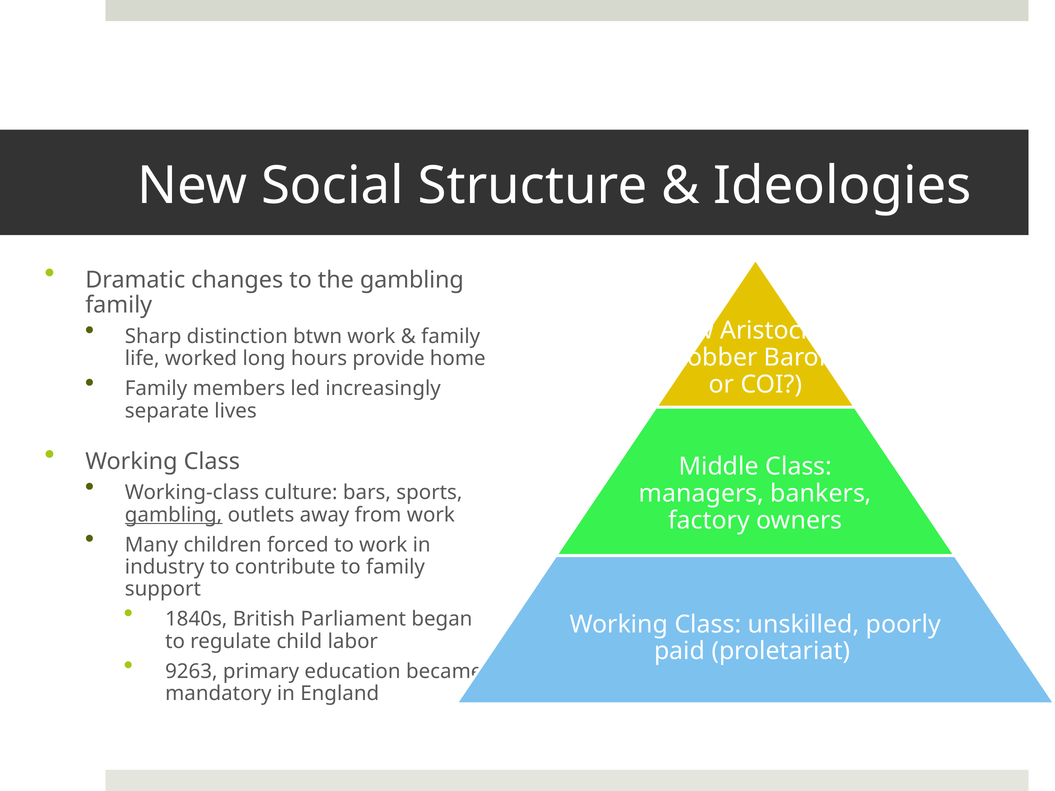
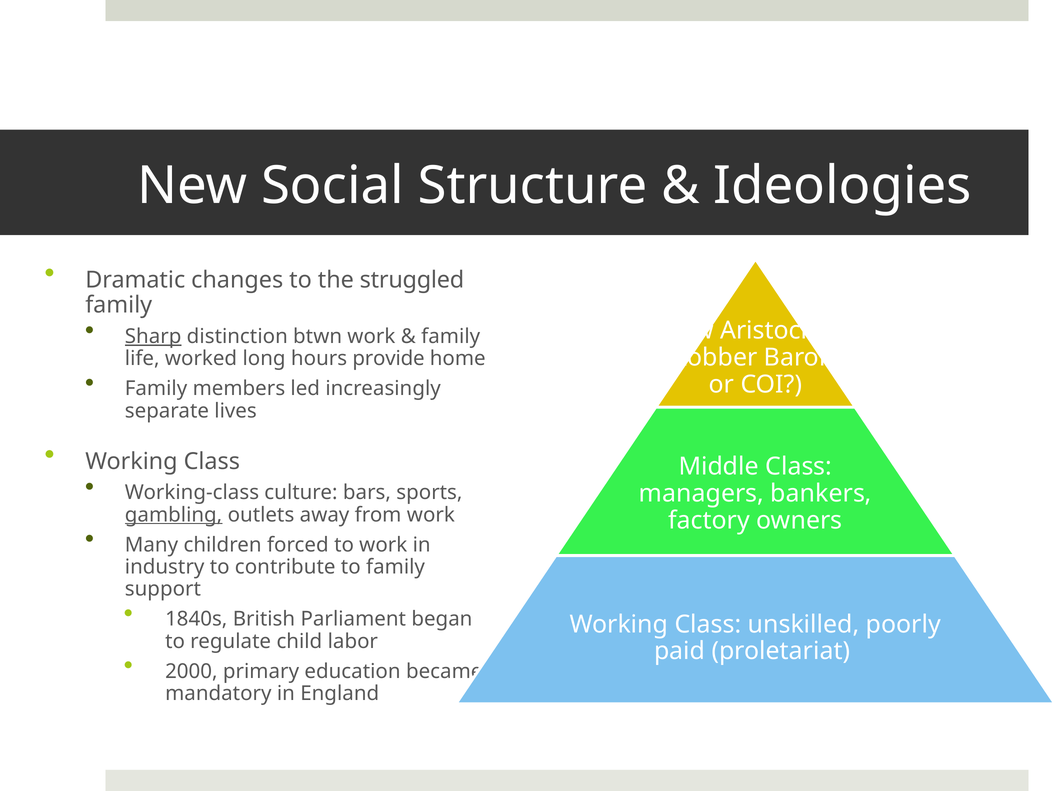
the gambling: gambling -> struggled
Sharp underline: none -> present
9263: 9263 -> 2000
